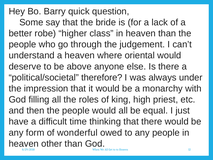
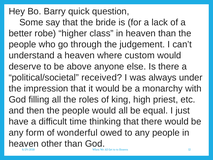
oriental: oriental -> custom
therefore: therefore -> received
